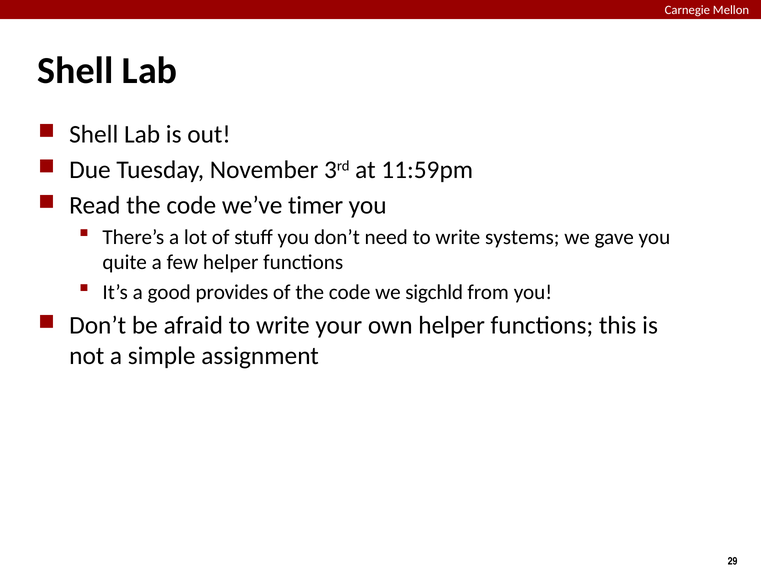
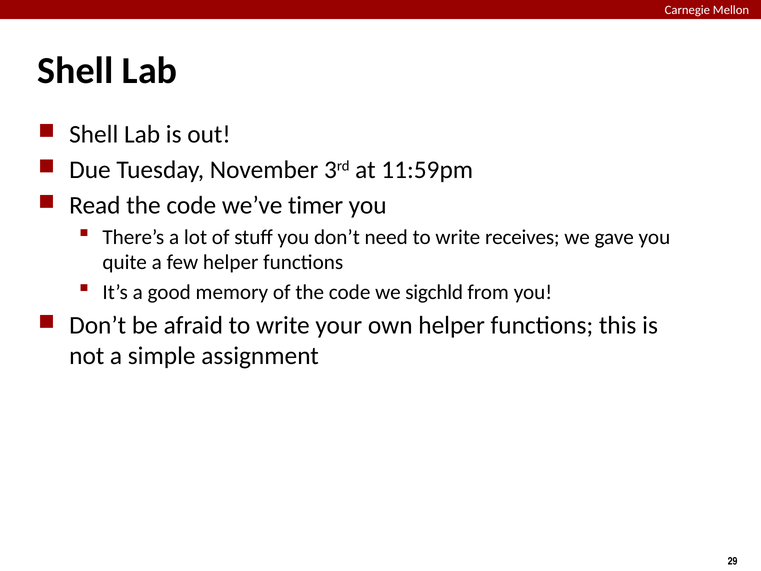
systems: systems -> receives
provides: provides -> memory
